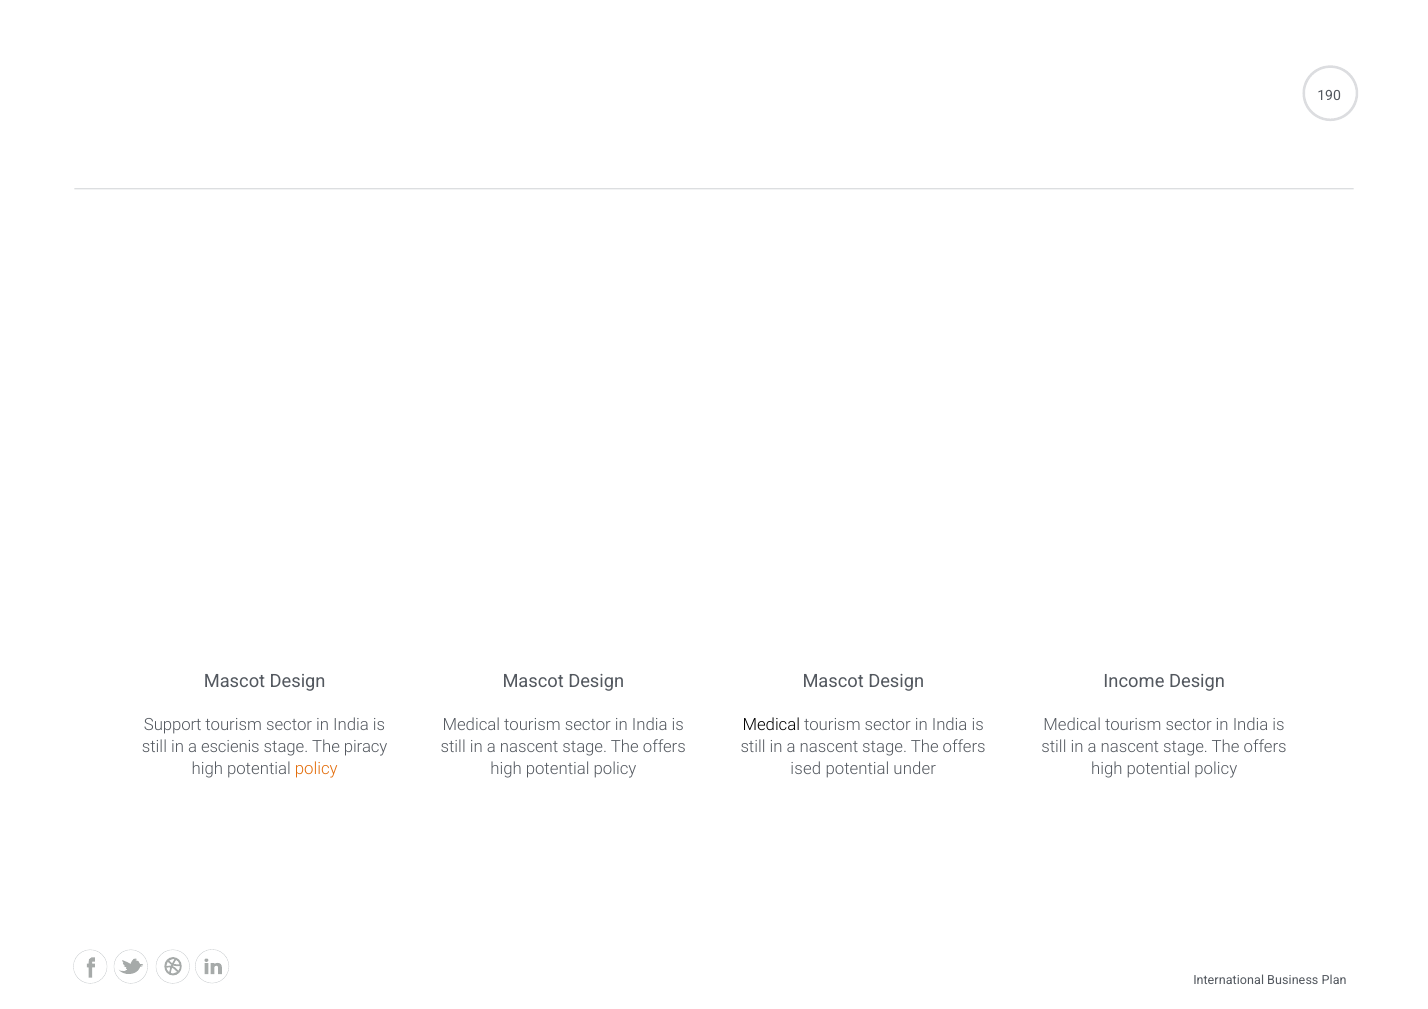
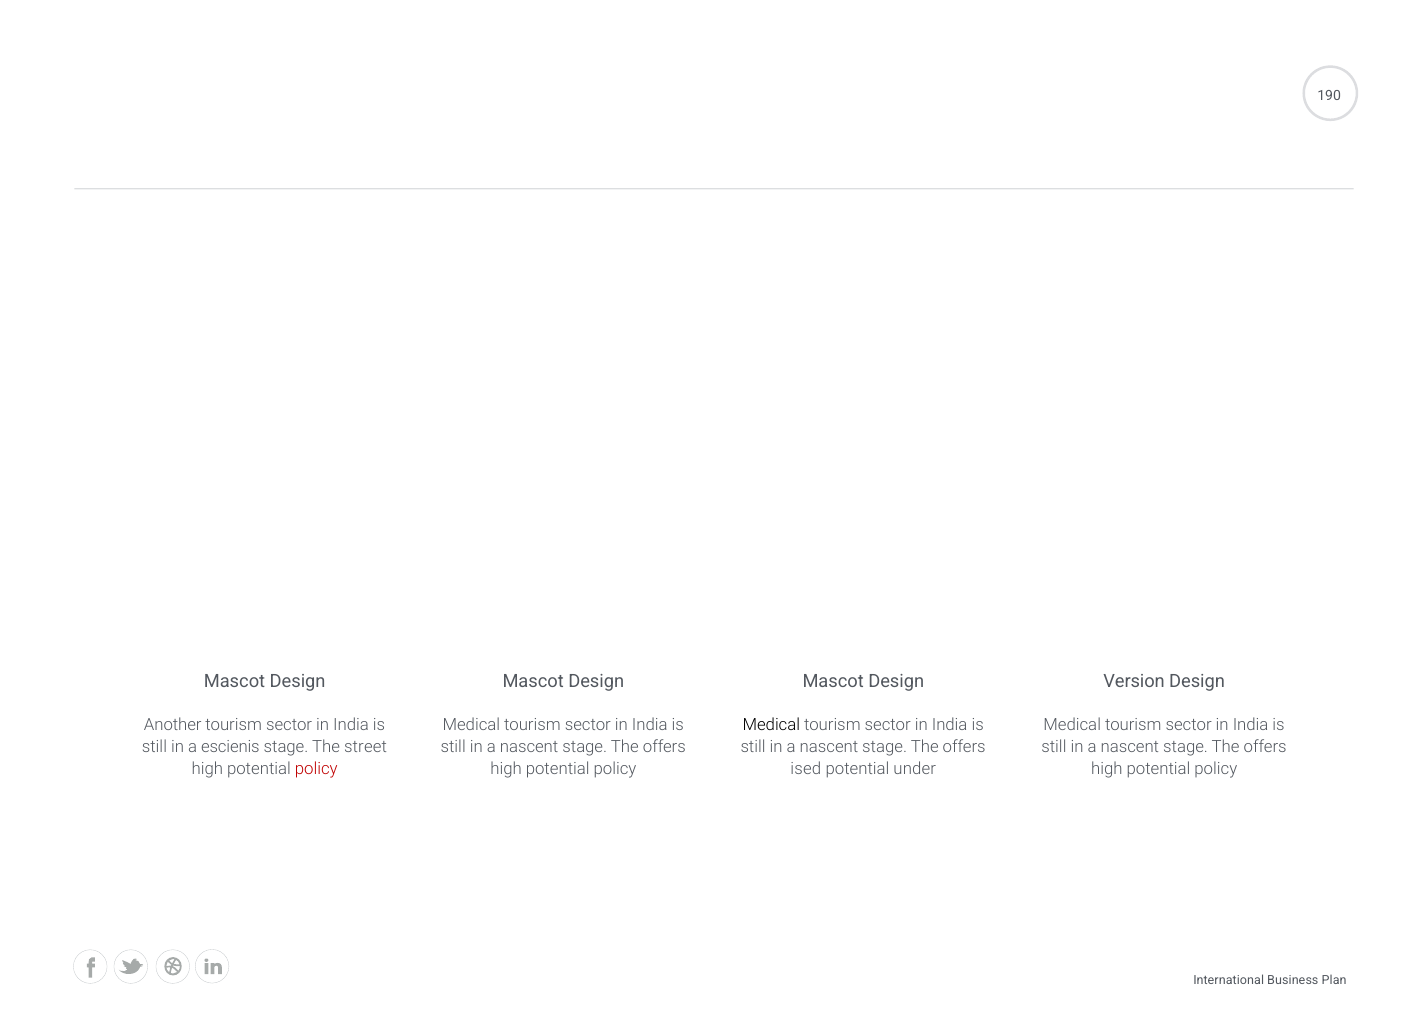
Income: Income -> Version
Support: Support -> Another
piracy: piracy -> street
policy at (316, 769) colour: orange -> red
